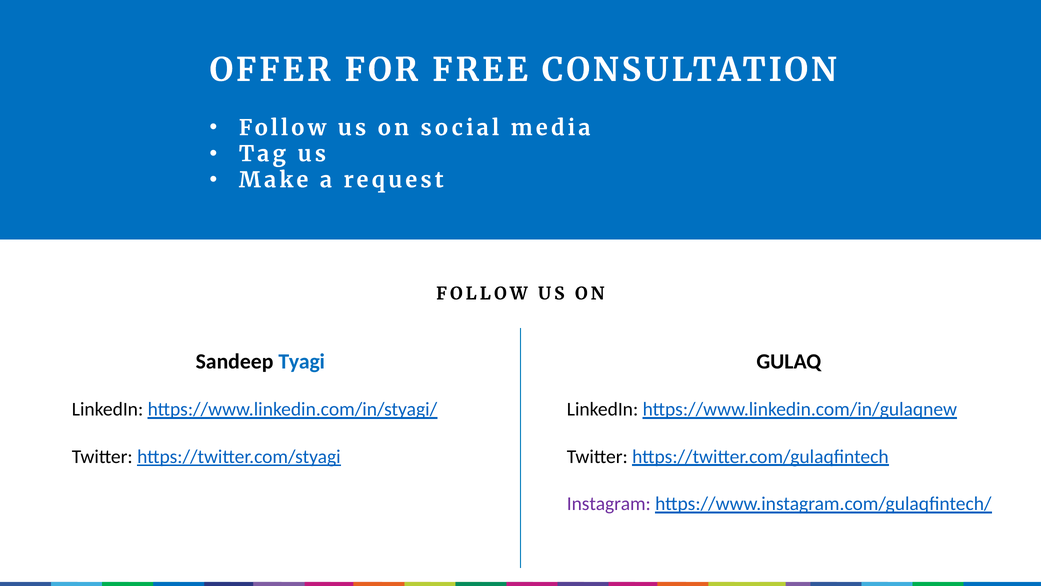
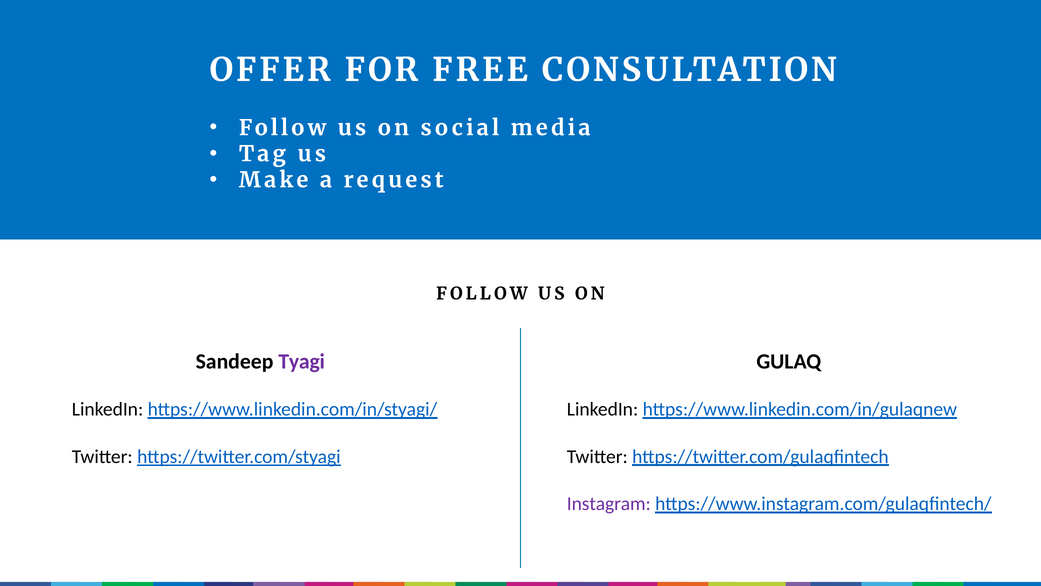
Tyagi colour: blue -> purple
